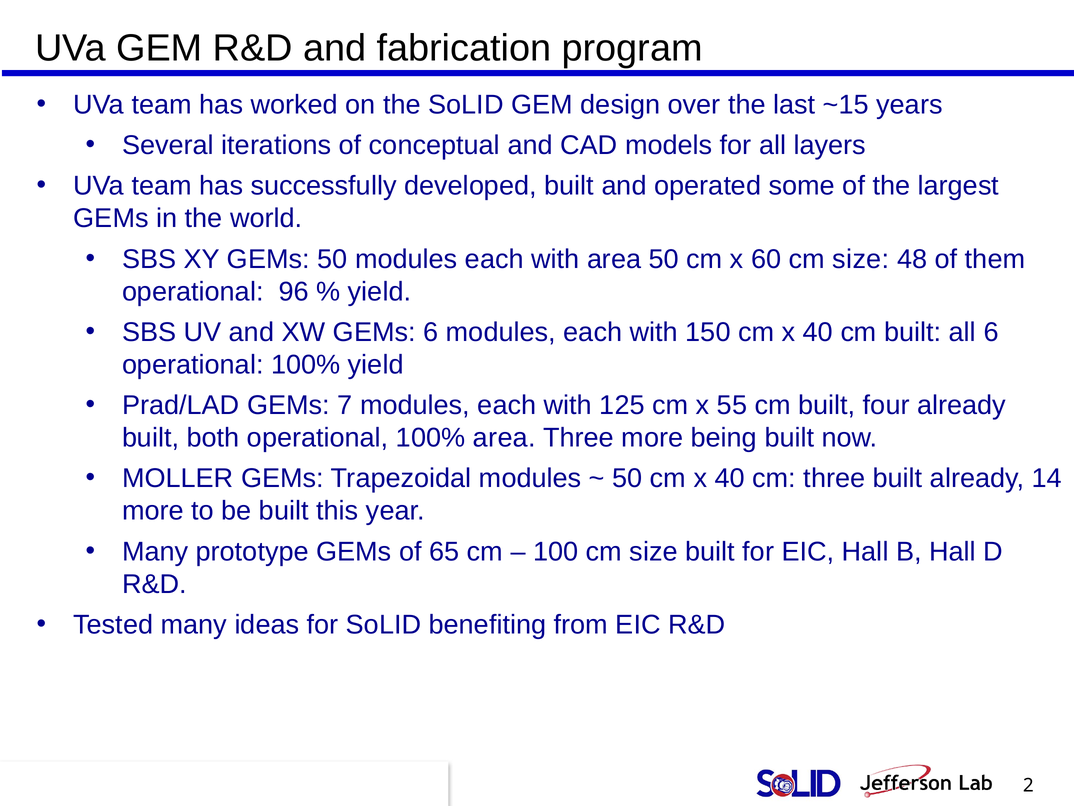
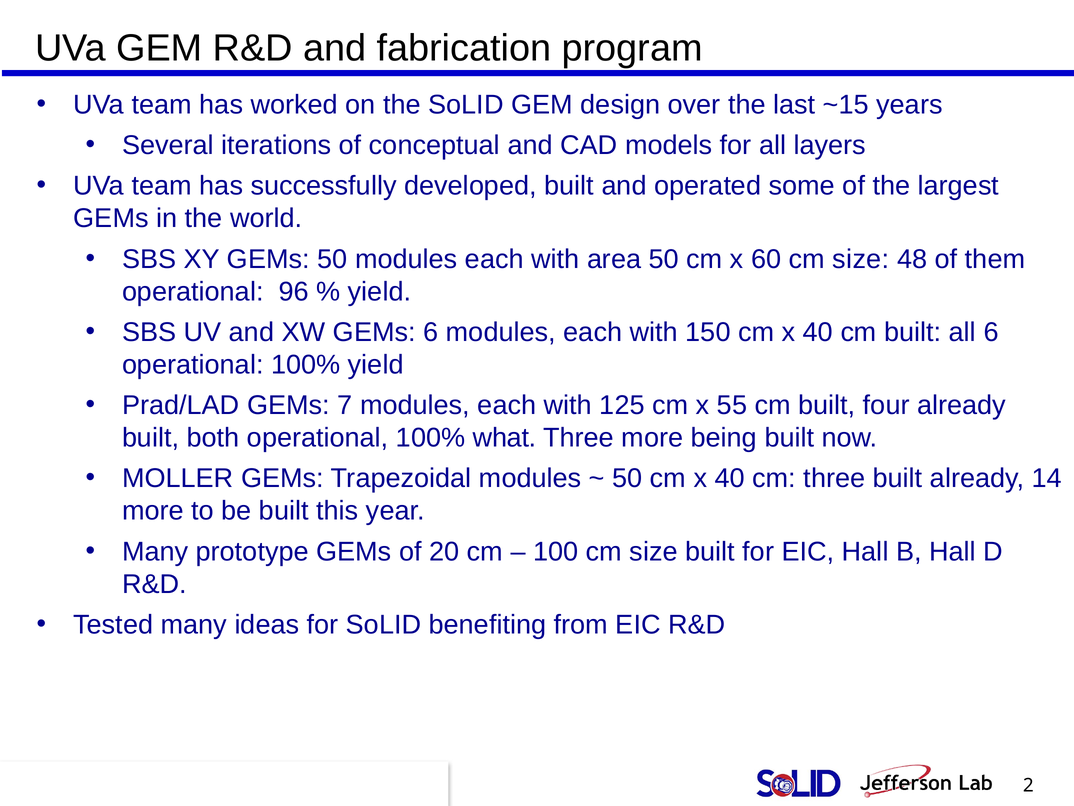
100% area: area -> what
65: 65 -> 20
